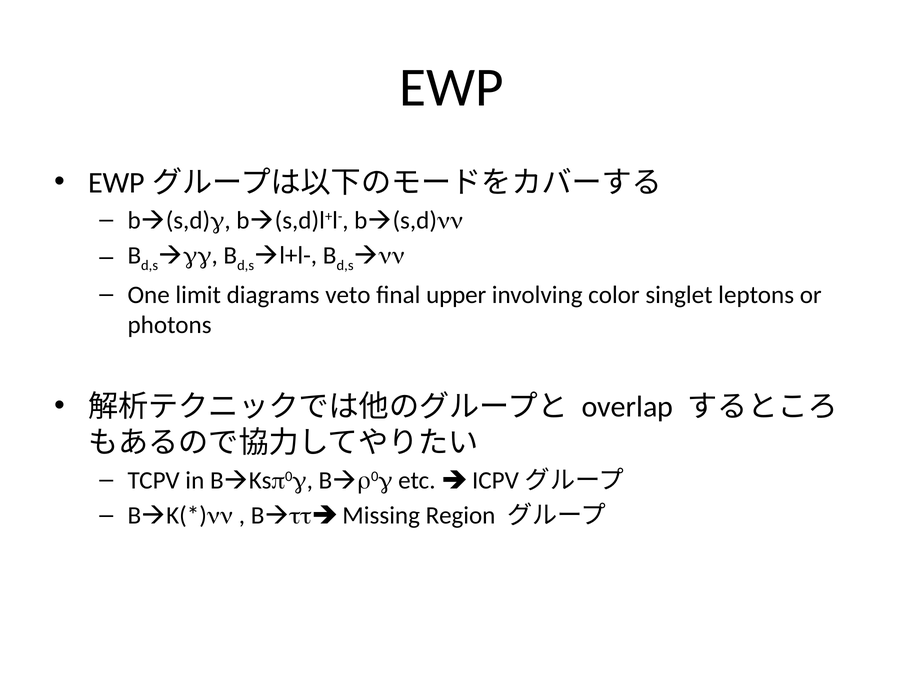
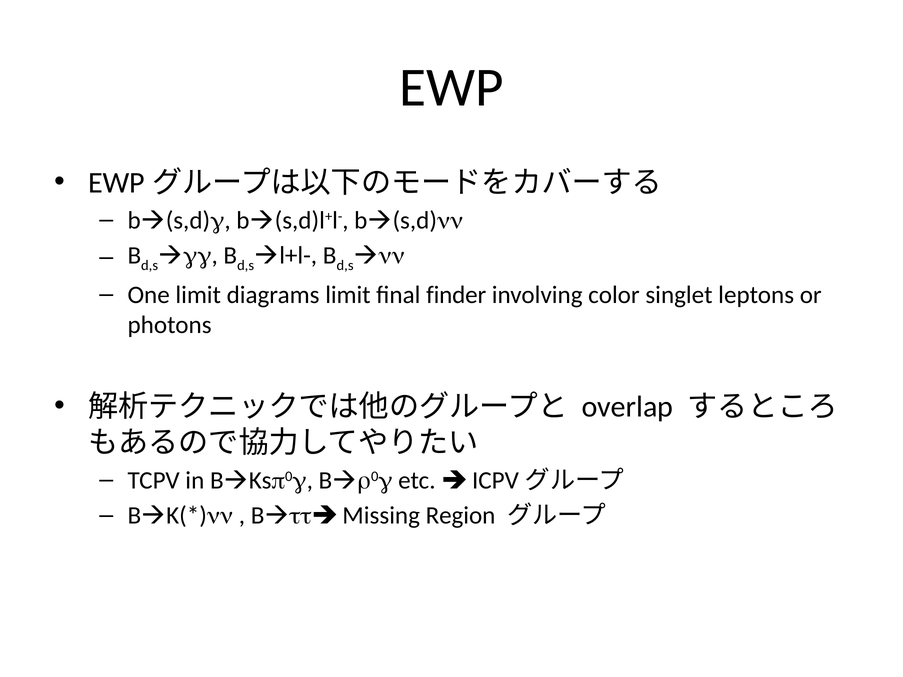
diagrams veto: veto -> limit
upper: upper -> finder
